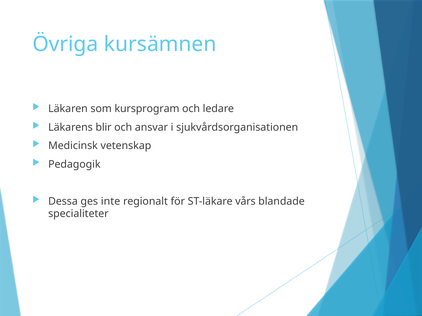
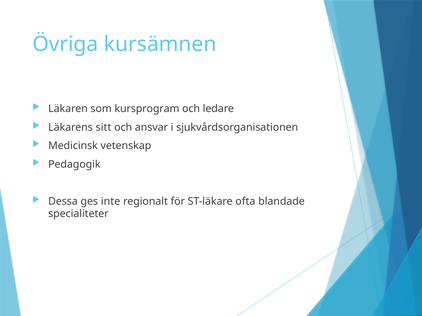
blir: blir -> sitt
vårs: vårs -> ofta
